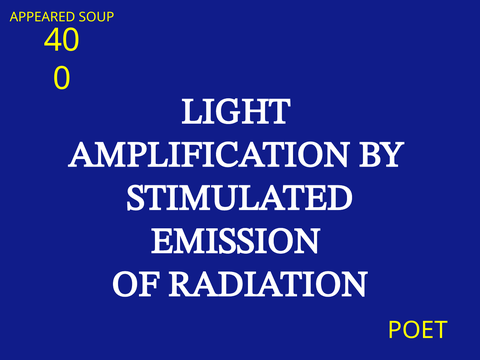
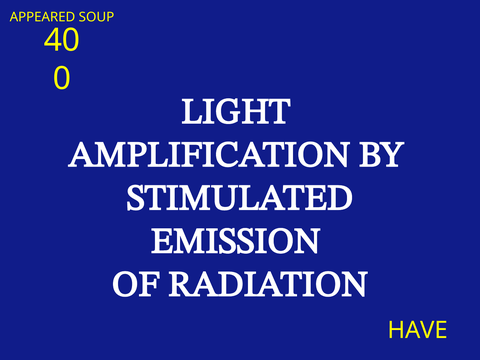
POET: POET -> HAVE
